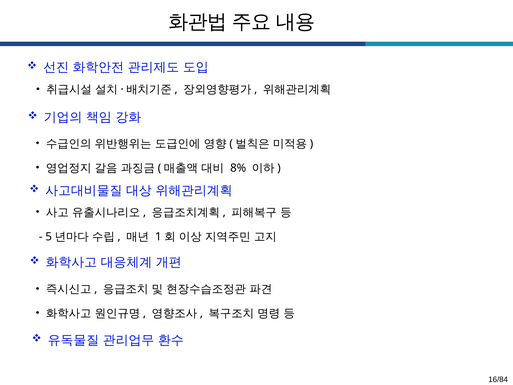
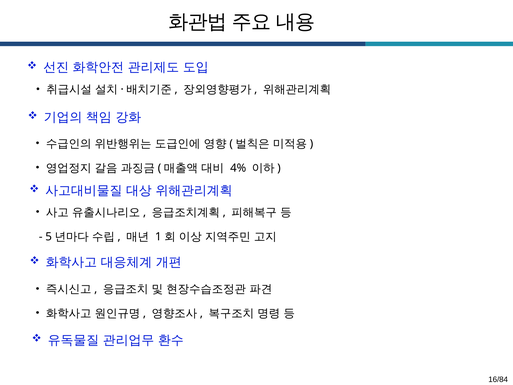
8%: 8% -> 4%
